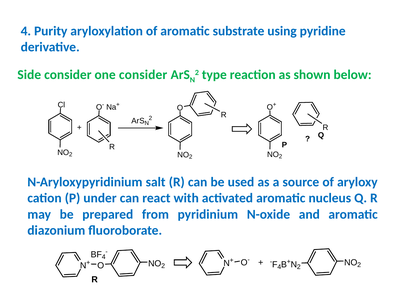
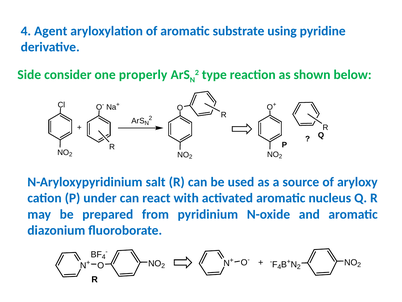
Purity: Purity -> Agent
one consider: consider -> properly
